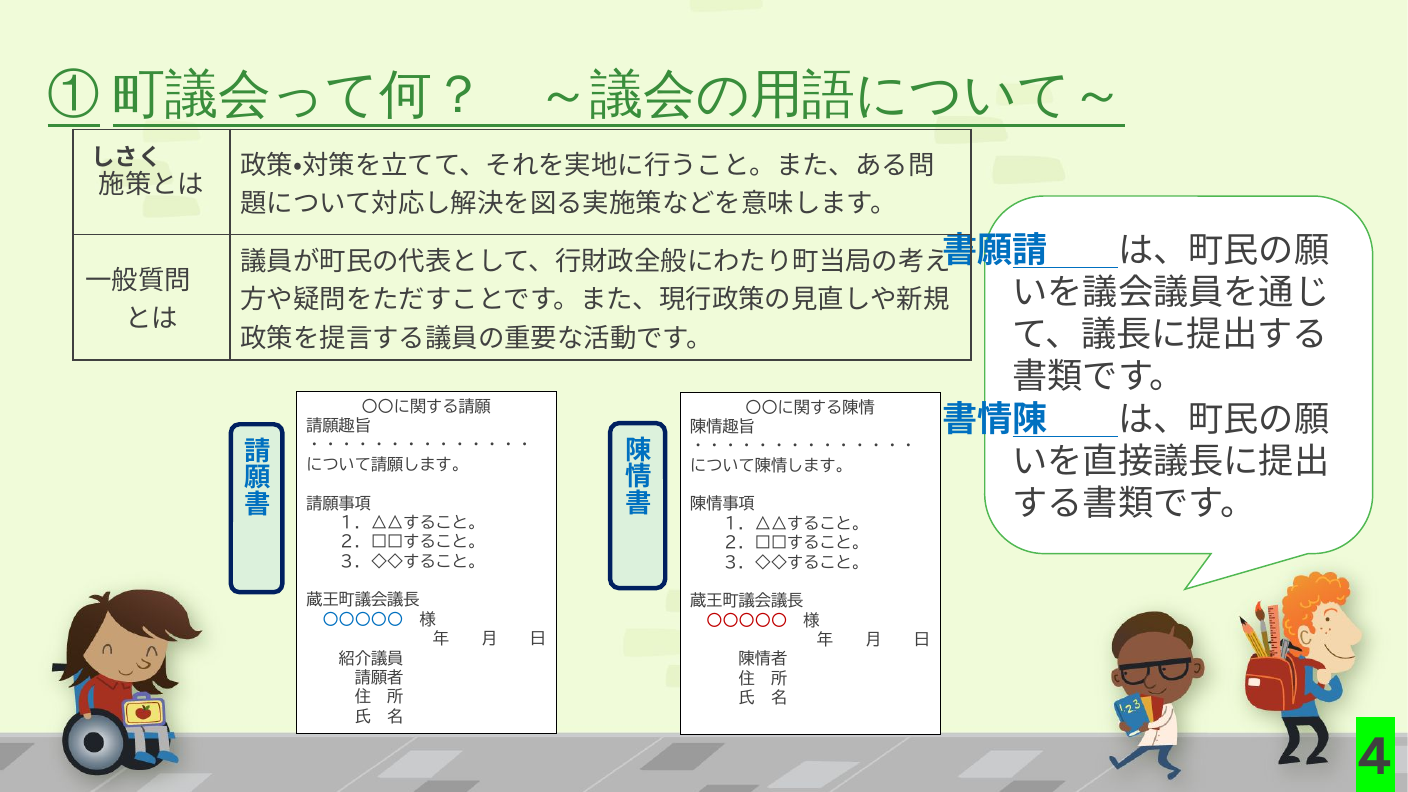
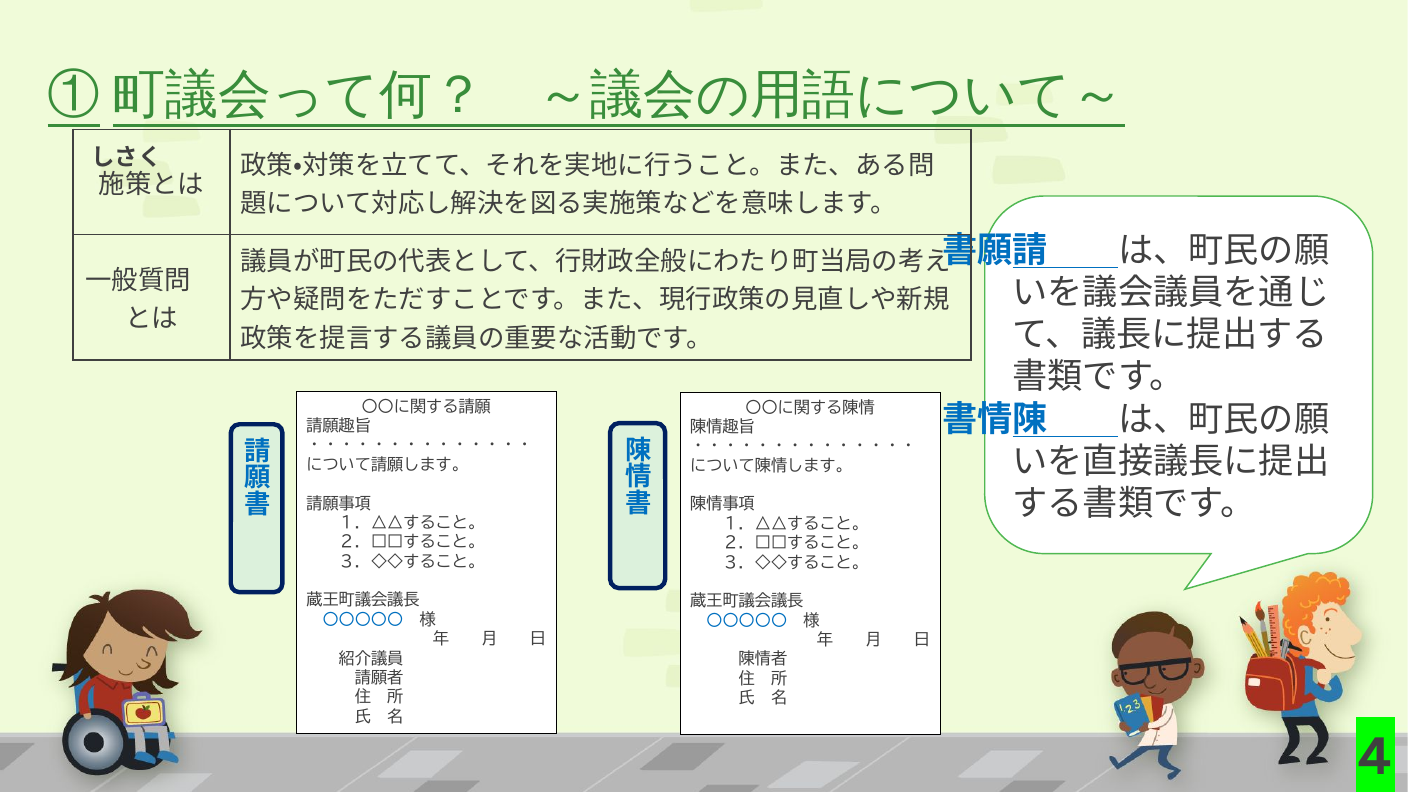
〇〇〇〇〇 at (747, 621) colour: red -> blue
